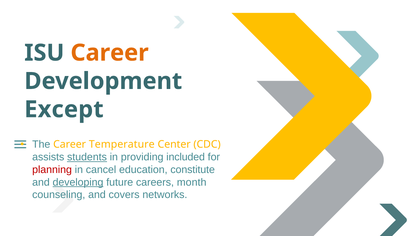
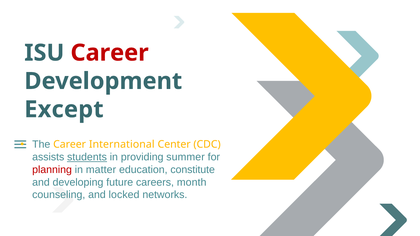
Career at (110, 53) colour: orange -> red
Temperature: Temperature -> International
included: included -> summer
cancel: cancel -> matter
developing underline: present -> none
covers: covers -> locked
